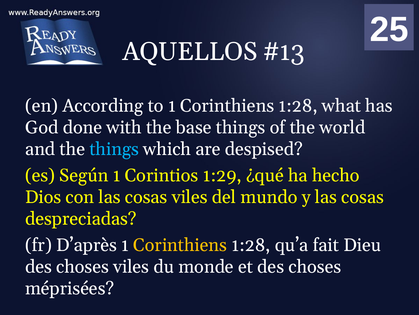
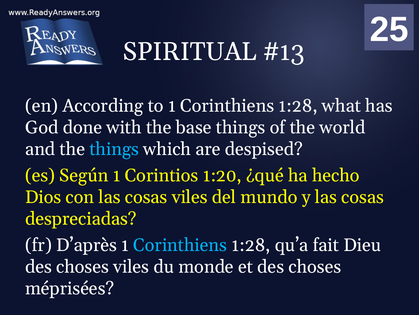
AQUELLOS: AQUELLOS -> SPIRITUAL
1:29: 1:29 -> 1:20
Corinthiens at (180, 245) colour: yellow -> light blue
